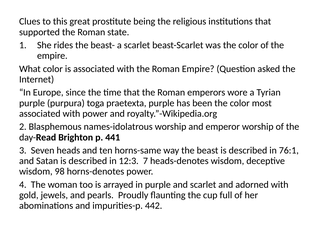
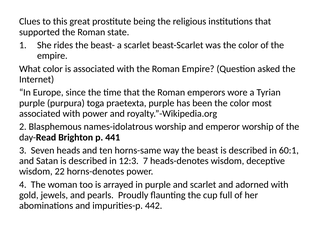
76:1: 76:1 -> 60:1
98: 98 -> 22
